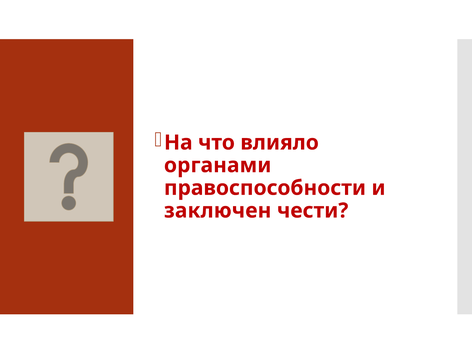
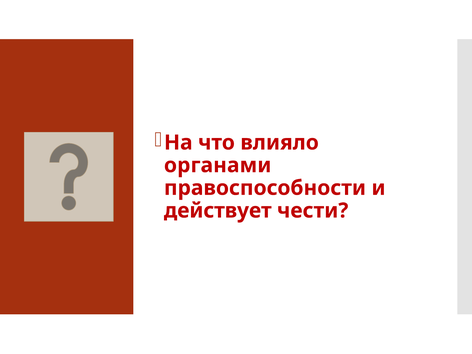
заключен: заключен -> действует
